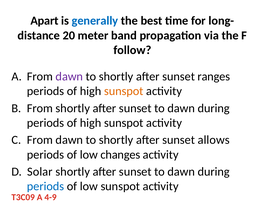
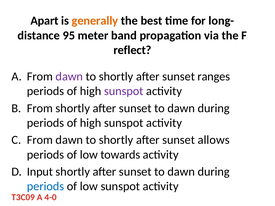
generally colour: blue -> orange
20: 20 -> 95
follow: follow -> reflect
sunspot at (124, 91) colour: orange -> purple
changes: changes -> towards
Solar: Solar -> Input
4-9: 4-9 -> 4-0
